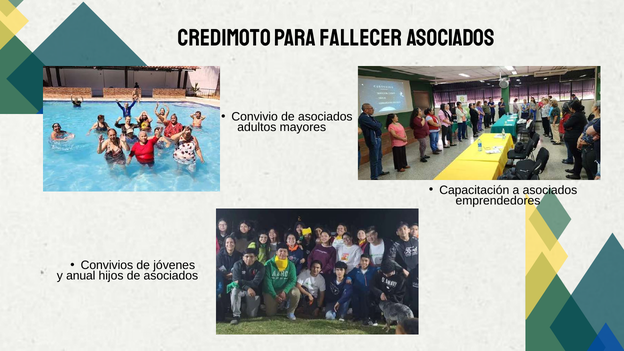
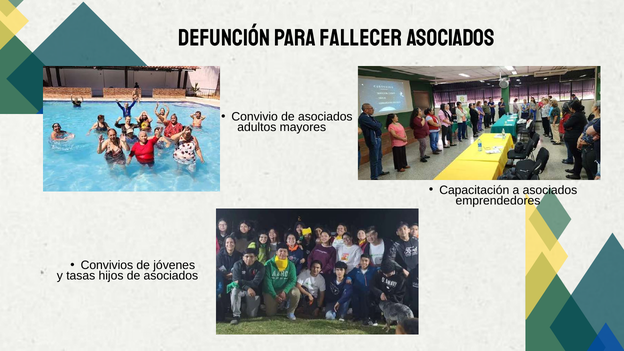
CREDIMOTO: CREDIMOTO -> DEFUNCIÓN
anual: anual -> tasas
